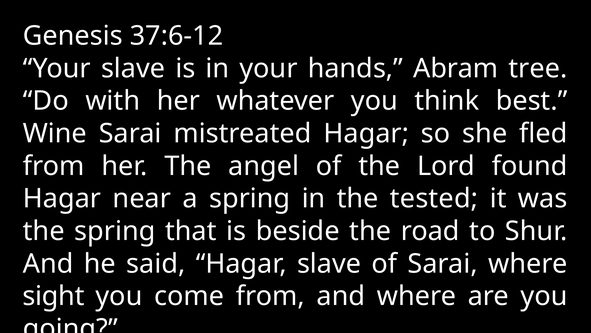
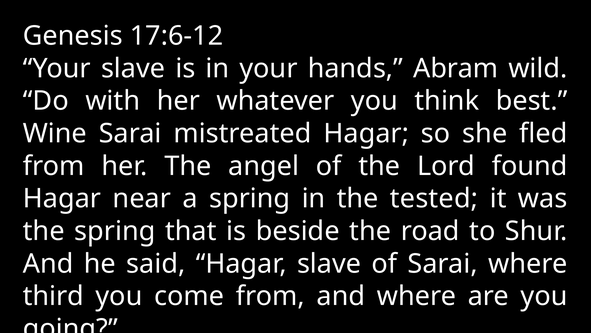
37:6-12: 37:6-12 -> 17:6-12
tree: tree -> wild
sight: sight -> third
